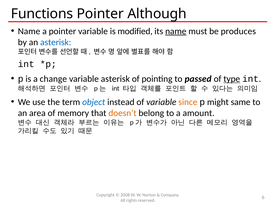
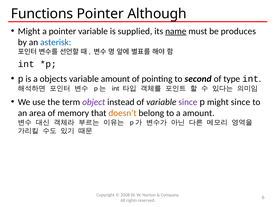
Name at (29, 31): Name -> Might
modified: modified -> supplied
change: change -> objects
variable asterisk: asterisk -> amount
passed: passed -> second
type underline: present -> none
object colour: blue -> purple
since at (188, 102) colour: orange -> purple
might same: same -> since
